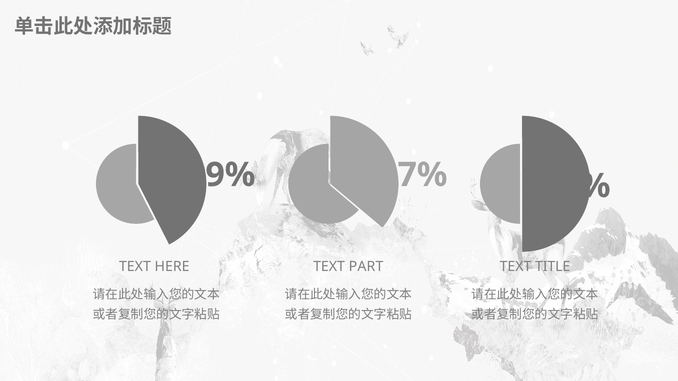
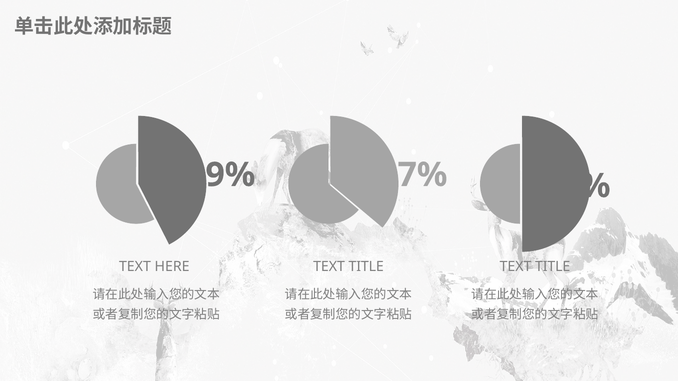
HERE TEXT PART: PART -> TITLE
